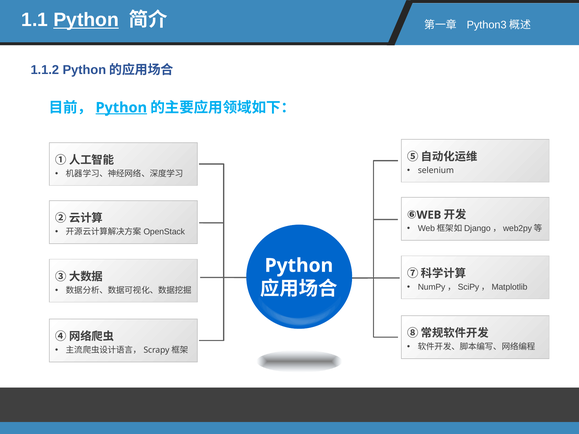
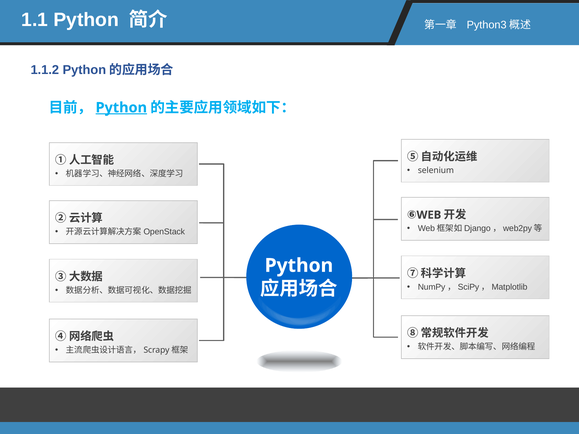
Python at (86, 20) underline: present -> none
